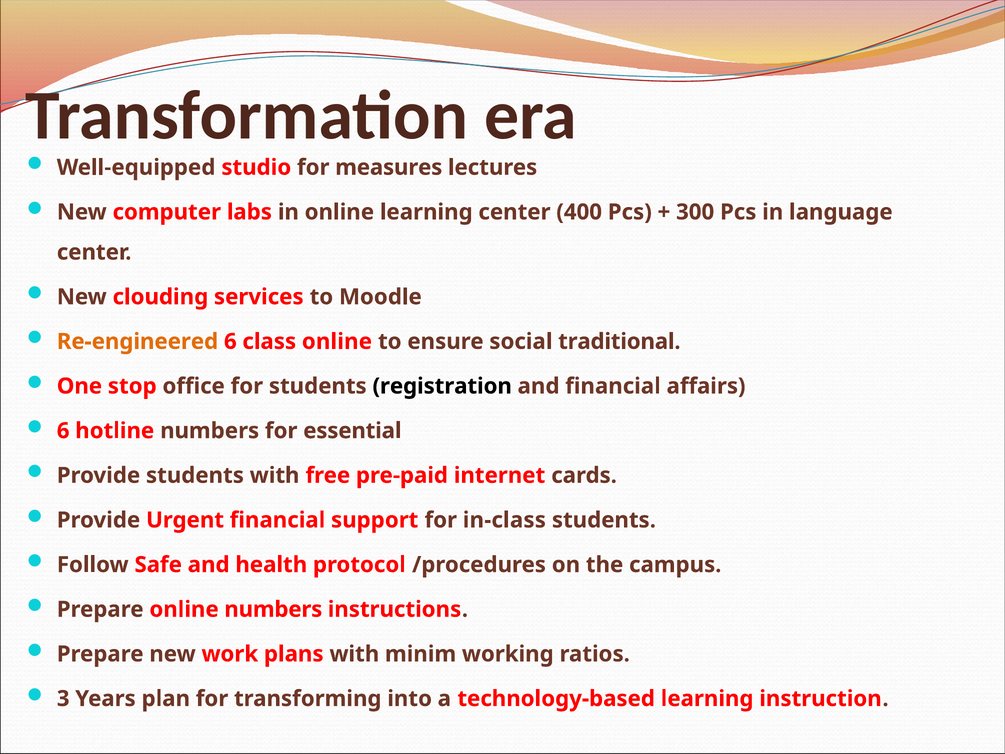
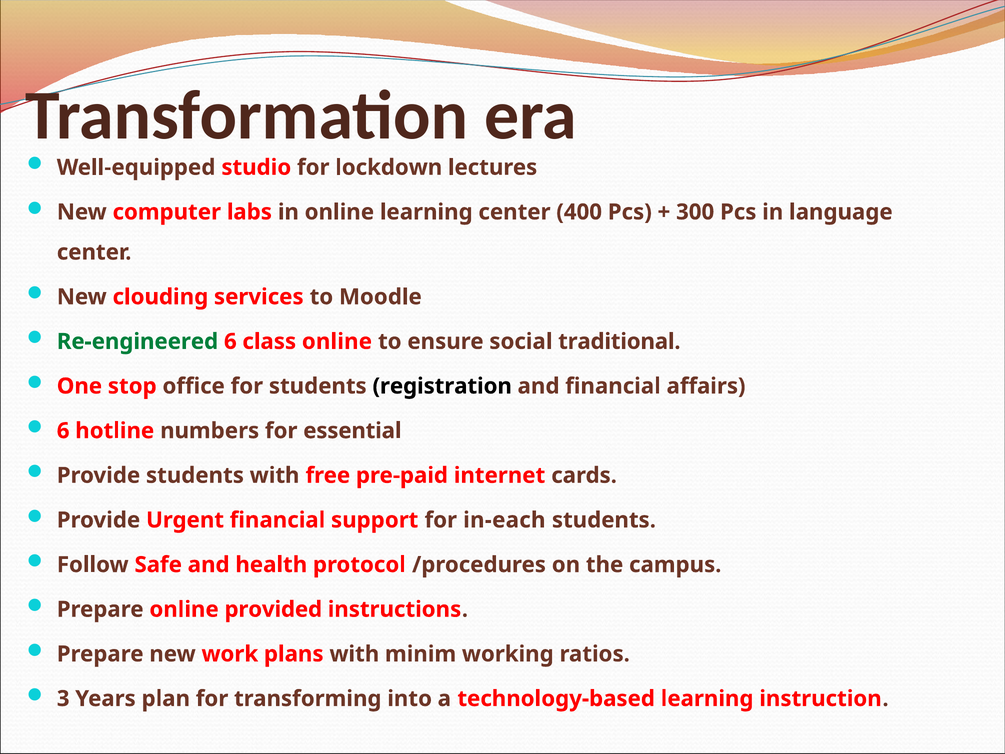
measures: measures -> lockdown
Re-engineered colour: orange -> green
in-class: in-class -> in-each
online numbers: numbers -> provided
